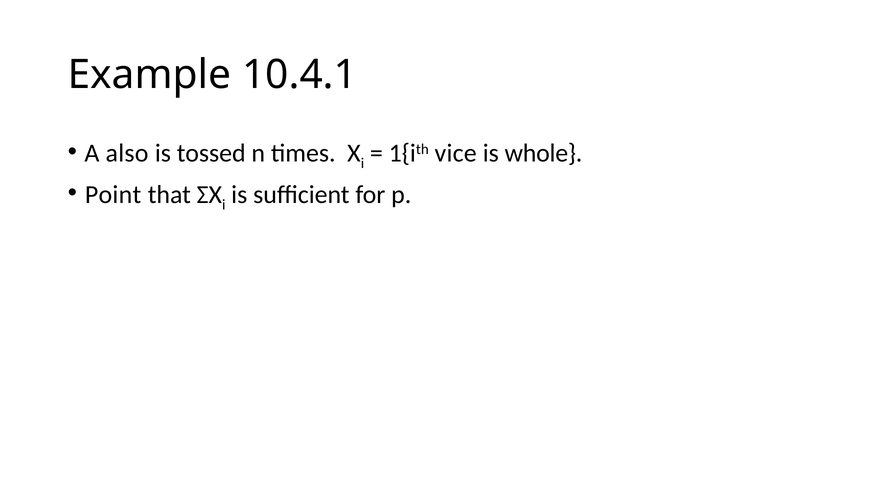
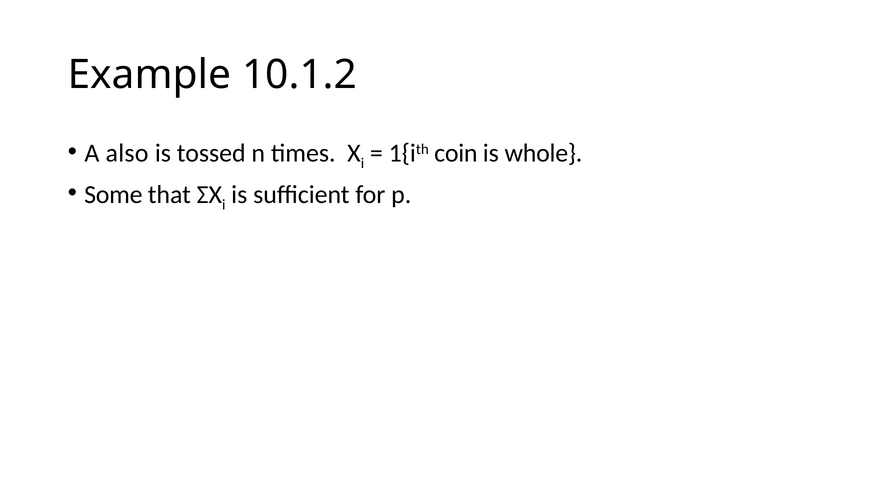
10.4.1: 10.4.1 -> 10.1.2
vice: vice -> coin
Point: Point -> Some
